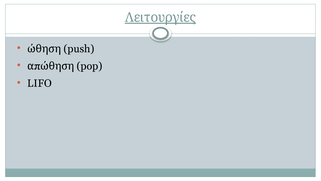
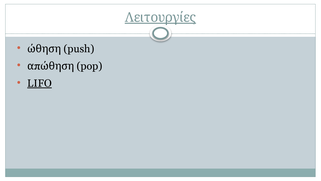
LIFO underline: none -> present
